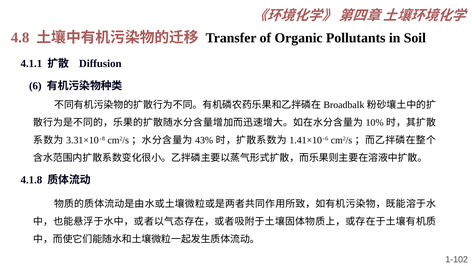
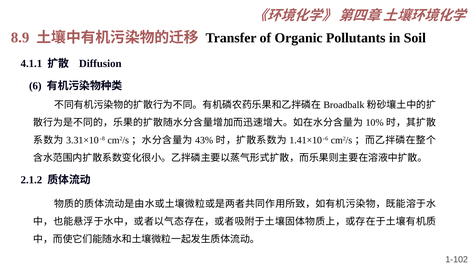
4.8: 4.8 -> 8.9
4.1.8: 4.1.8 -> 2.1.2
